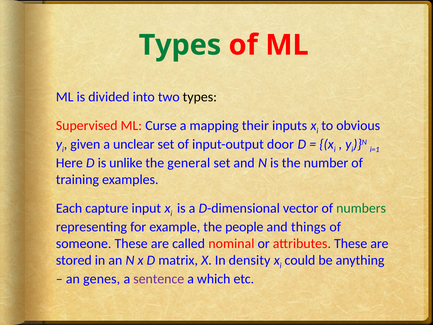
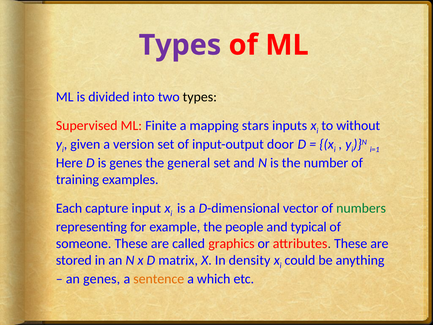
Types at (180, 45) colour: green -> purple
Curse: Curse -> Finite
their: their -> stars
obvious: obvious -> without
unclear: unclear -> version
is unlike: unlike -> genes
things: things -> typical
nominal: nominal -> graphics
sentence colour: purple -> orange
